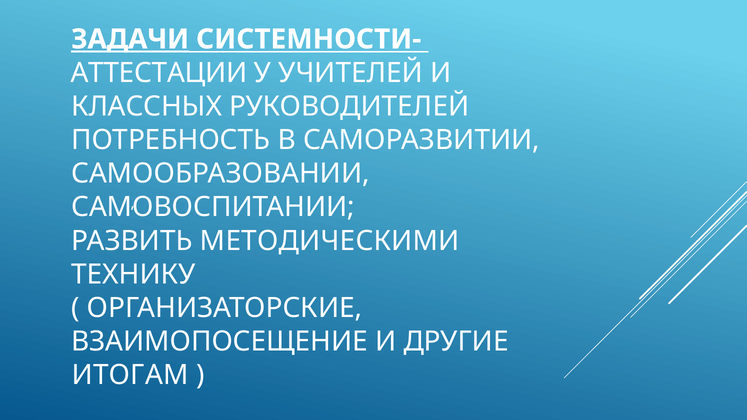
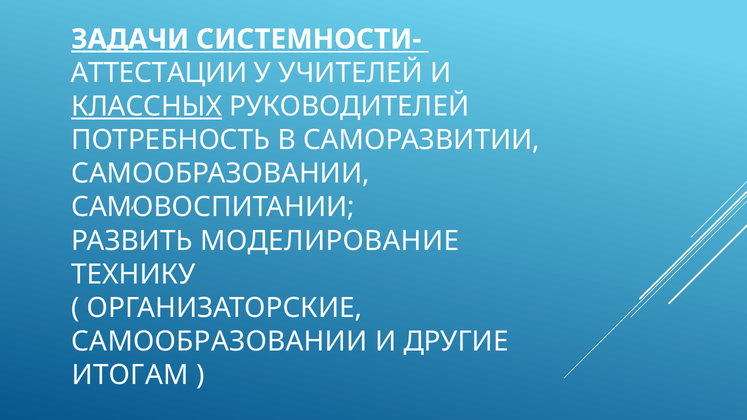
КЛАССНЫХ underline: none -> present
МЕТОДИЧЕСКИМИ: МЕТОДИЧЕСКИМИ -> МОДЕЛИРОВАНИЕ
ВЗАИМОПОСЕЩЕНИЕ at (220, 342): ВЗАИМОПОСЕЩЕНИЕ -> САМООБРАЗОВАНИИ
